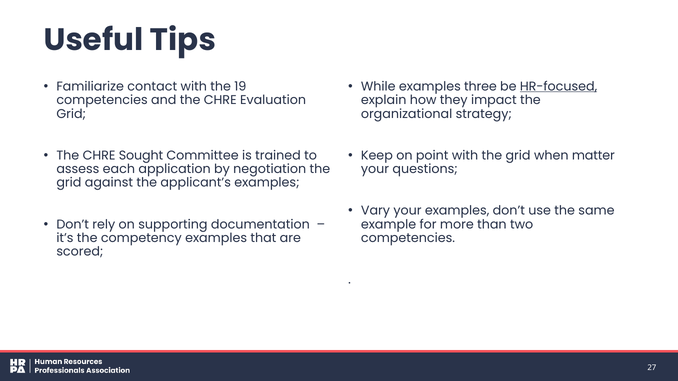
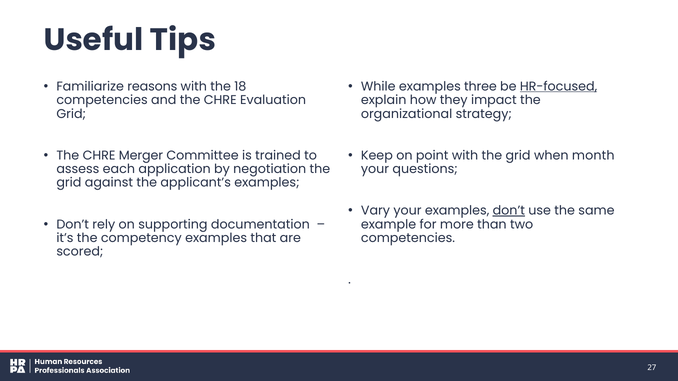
contact: contact -> reasons
19: 19 -> 18
Sought: Sought -> Merger
matter: matter -> month
don’t at (509, 211) underline: none -> present
